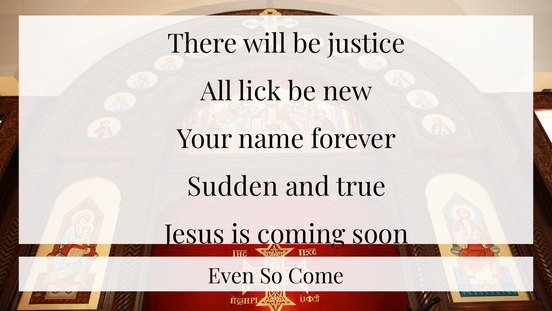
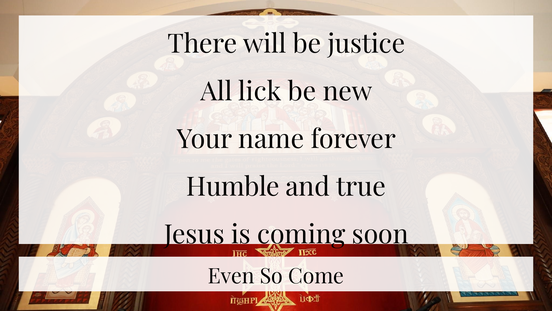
Sudden: Sudden -> Humble
